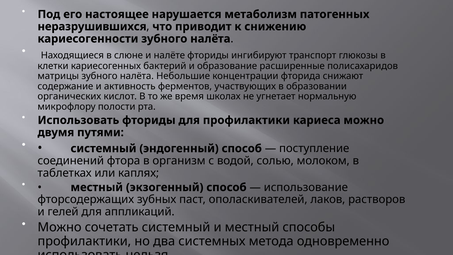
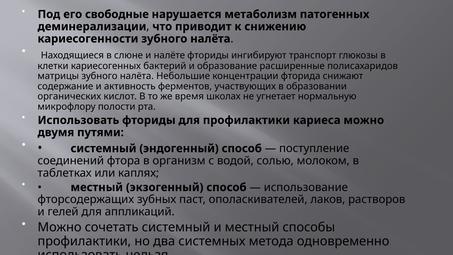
настоящее: настоящее -> свободные
неразрушившихся: неразрушившихся -> деминерализации
